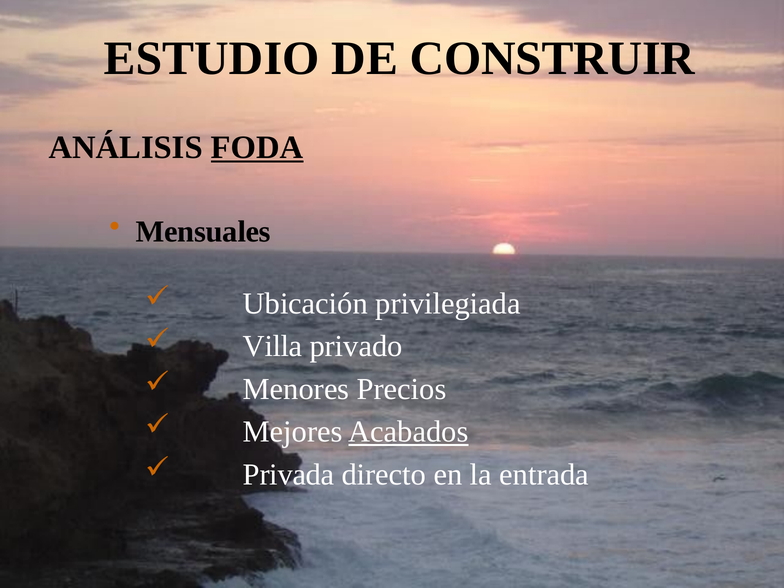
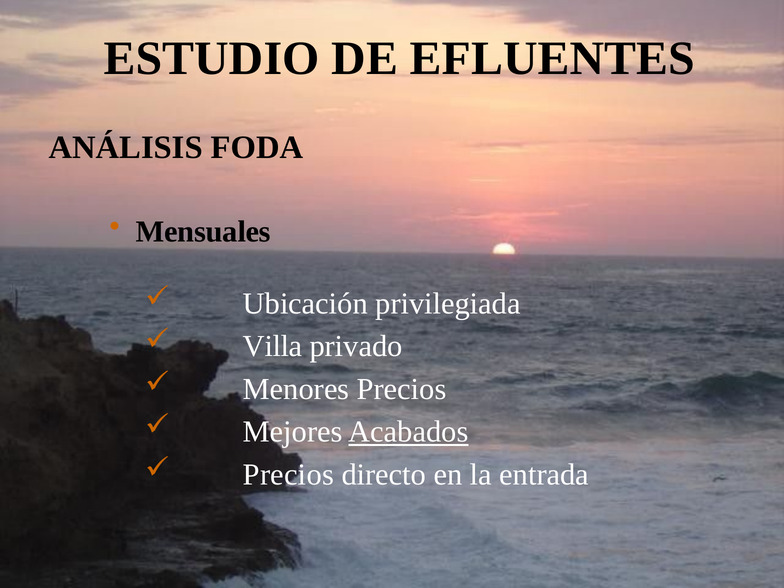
CONSTRUIR: CONSTRUIR -> EFLUENTES
FODA underline: present -> none
Privada at (289, 475): Privada -> Precios
